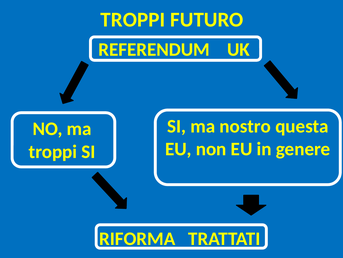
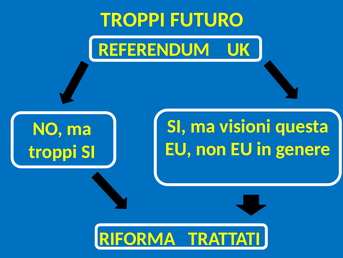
nostro: nostro -> visioni
